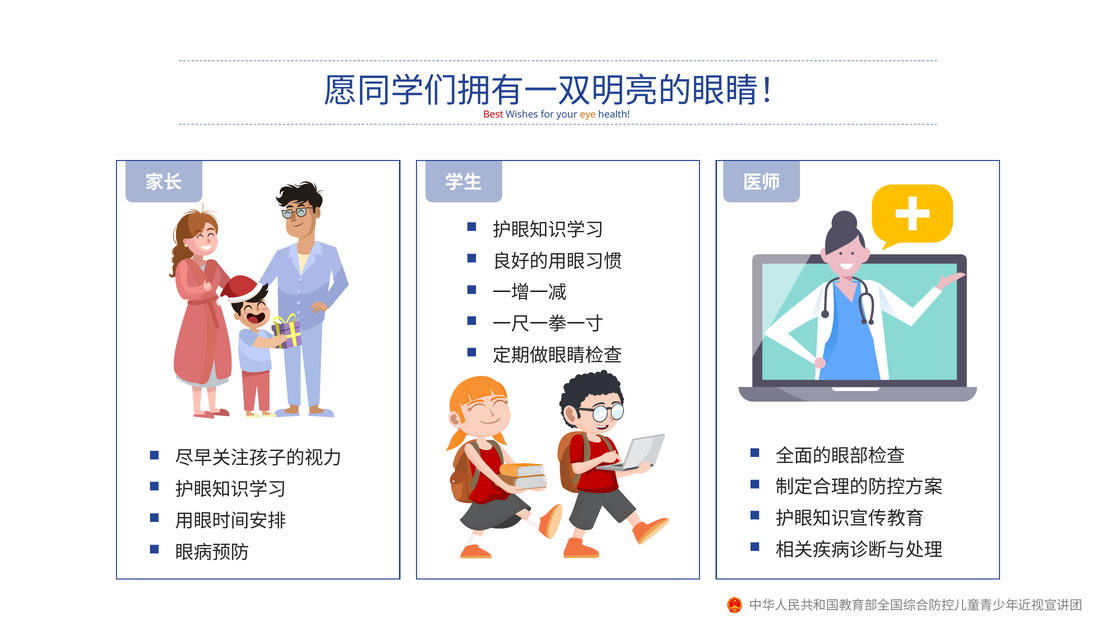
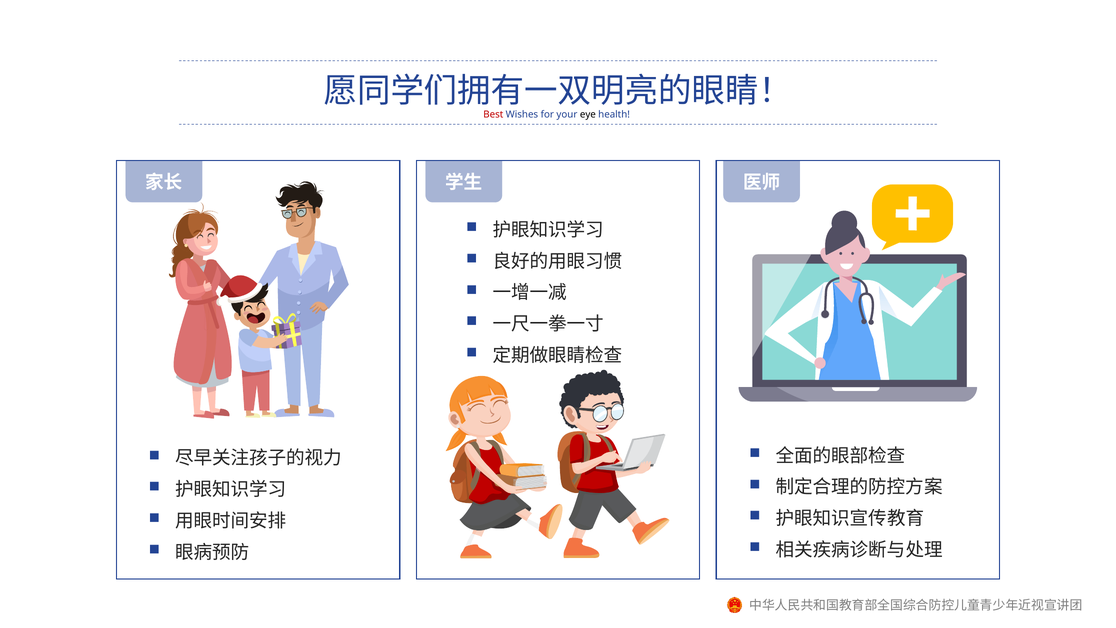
eye colour: orange -> black
